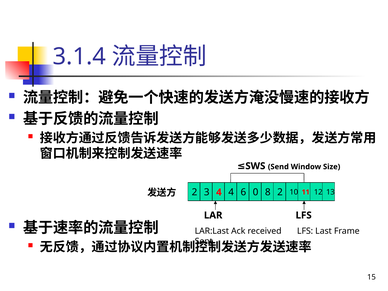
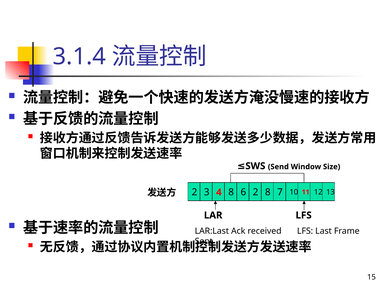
4 4: 4 -> 8
6 0: 0 -> 2
8 2: 2 -> 7
